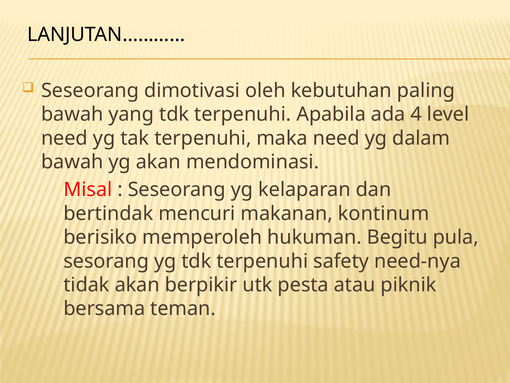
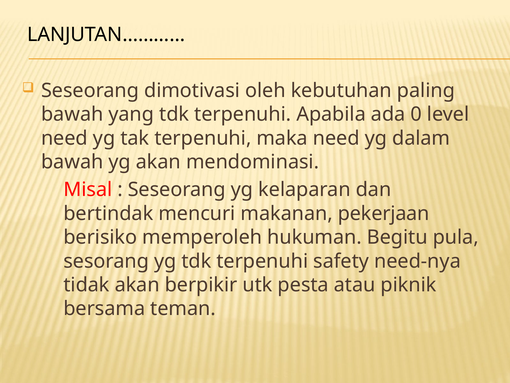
4: 4 -> 0
kontinum: kontinum -> pekerjaan
